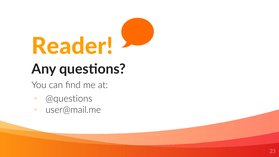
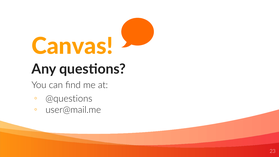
Reader: Reader -> Canvas
